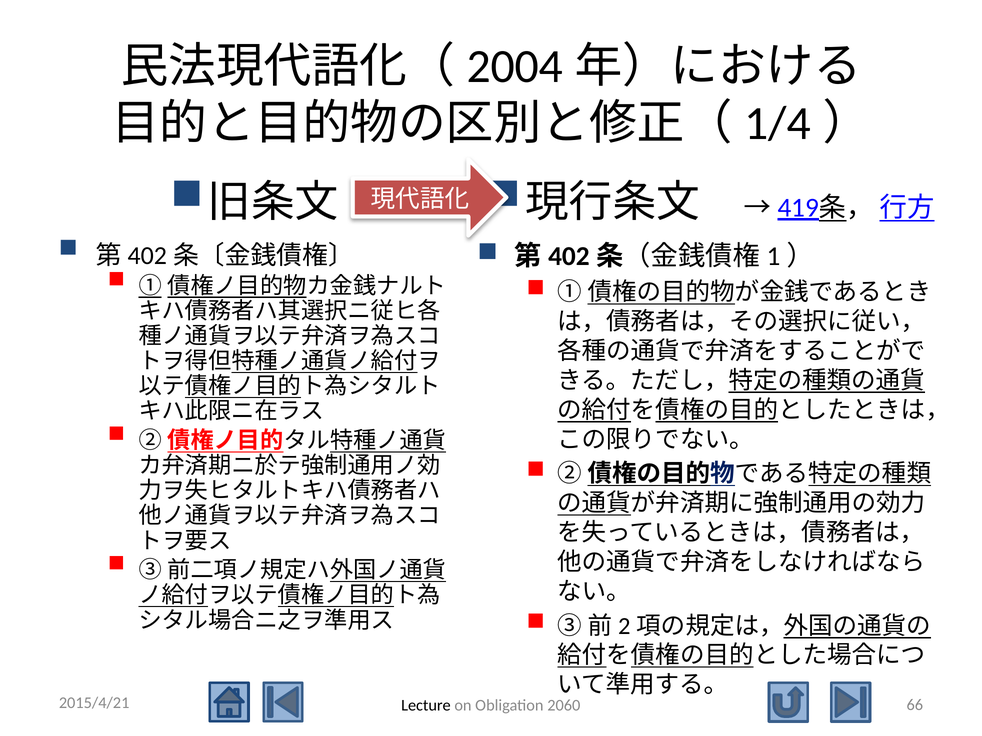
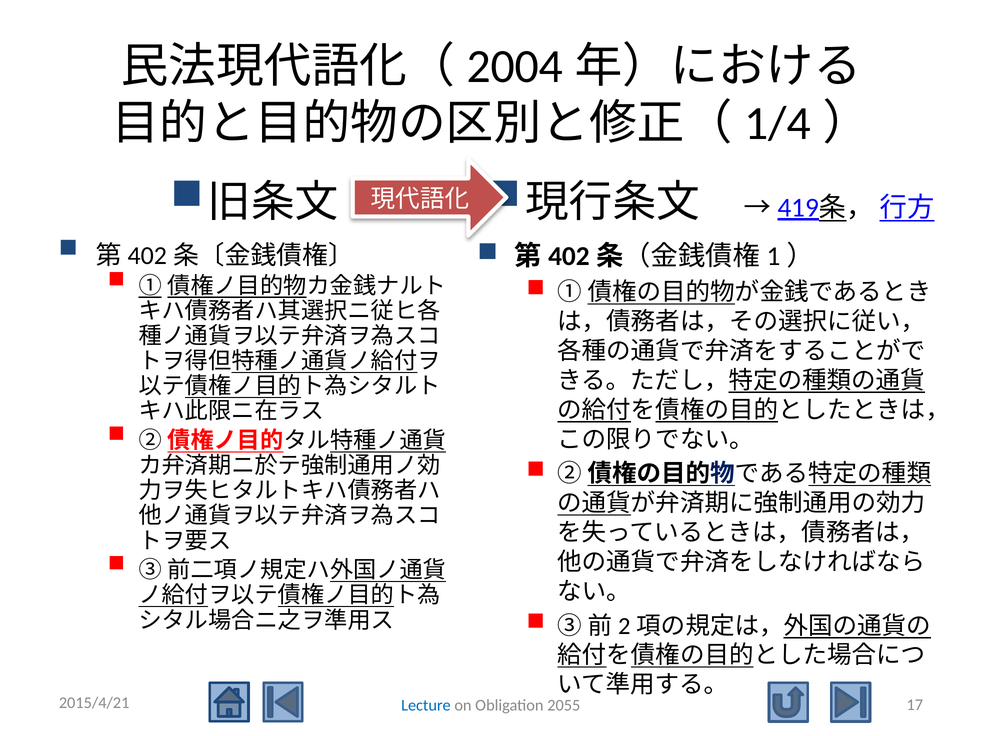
66: 66 -> 17
Lecture colour: black -> blue
2060: 2060 -> 2055
